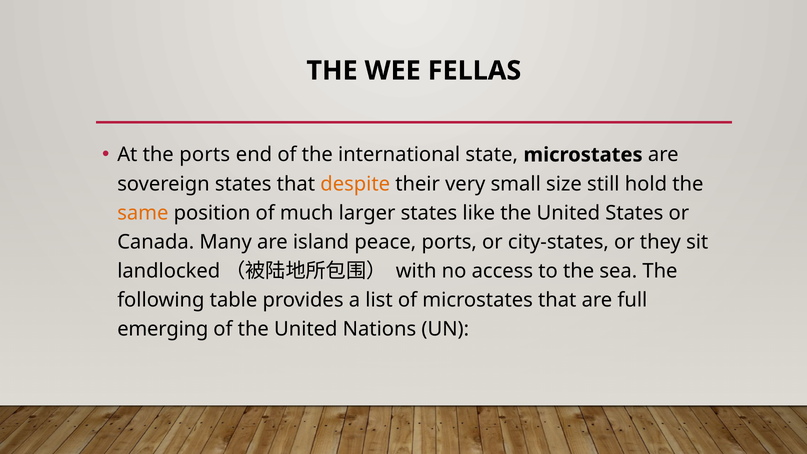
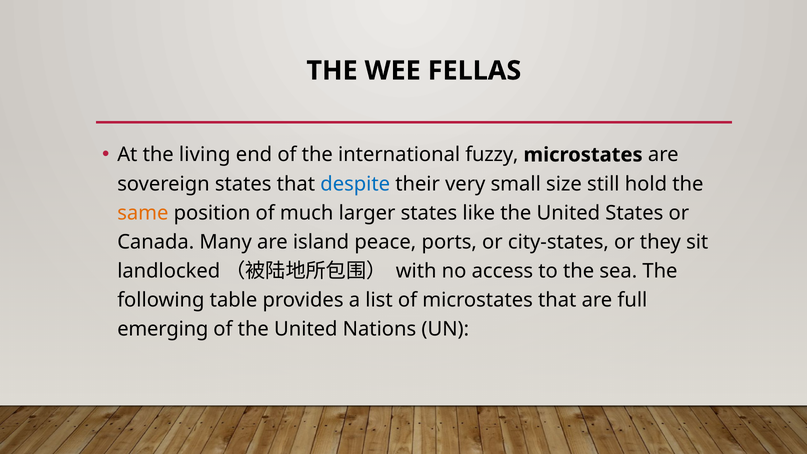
the ports: ports -> living
state: state -> fuzzy
despite colour: orange -> blue
